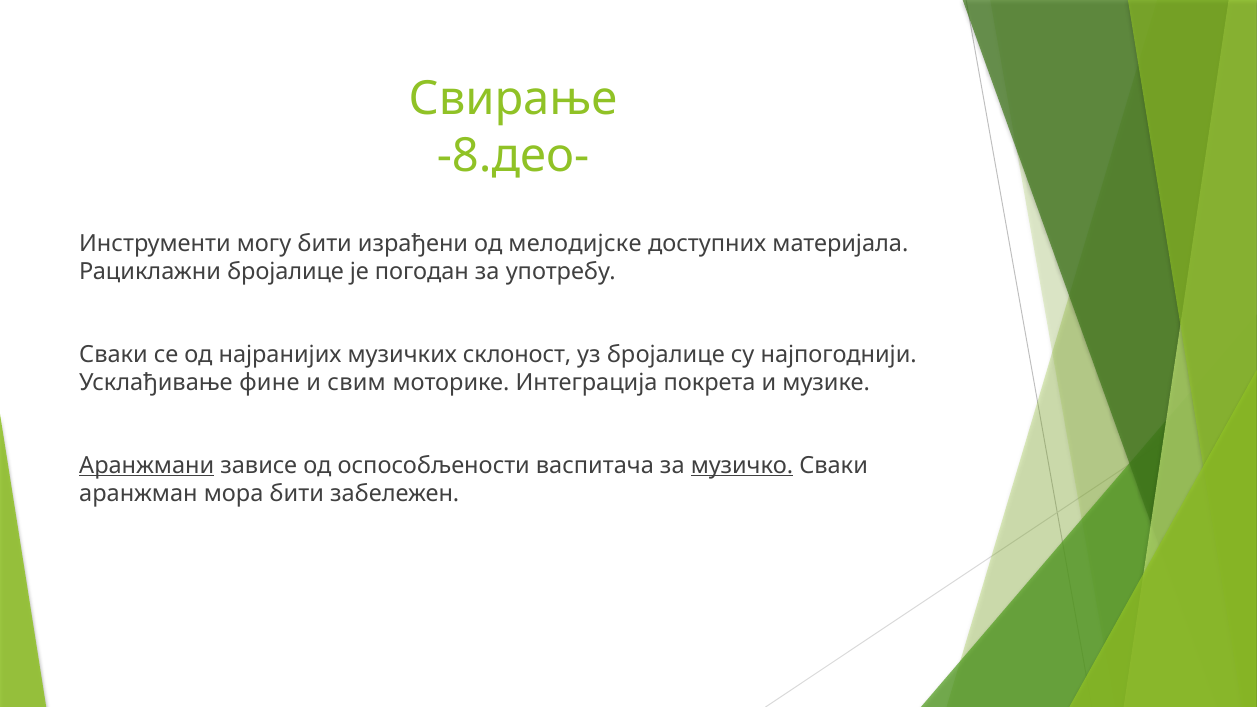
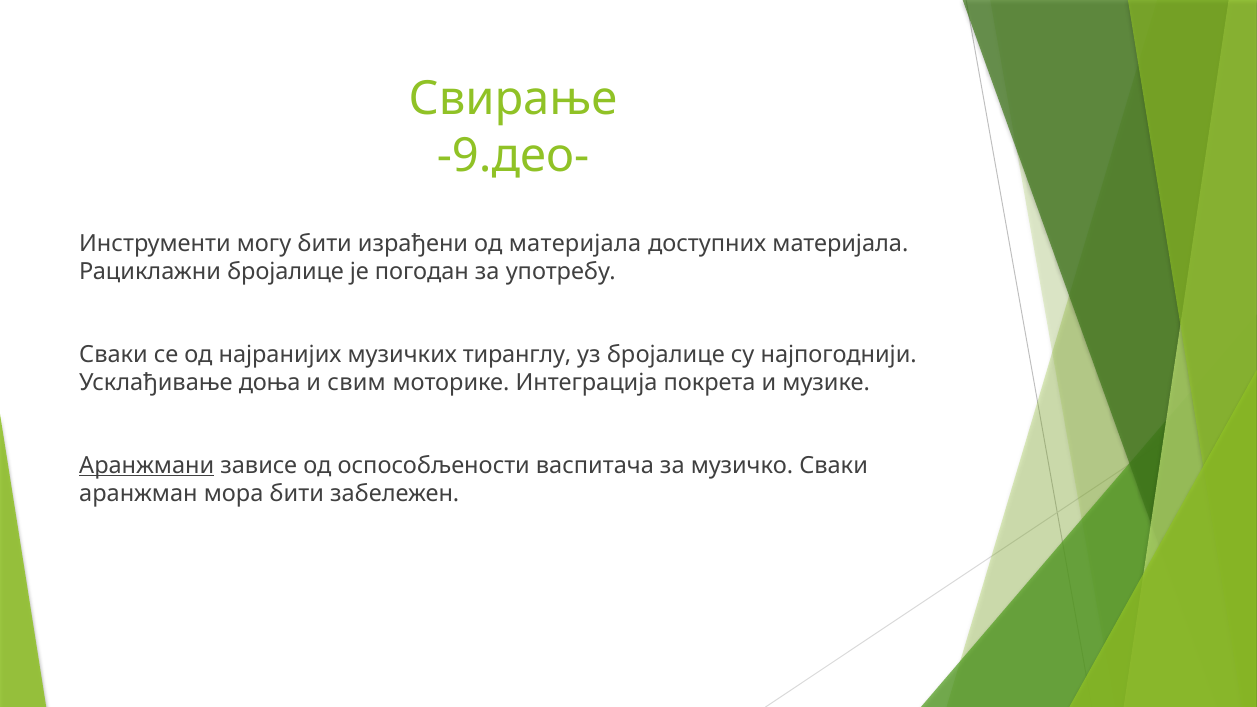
-8.део-: -8.део- -> -9.део-
од мелодијске: мелодијске -> материјала
склоност: склоност -> тиранглу
фине: фине -> доња
музичко underline: present -> none
